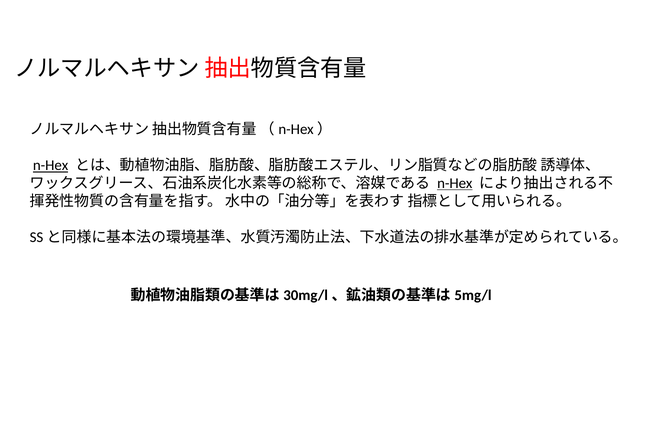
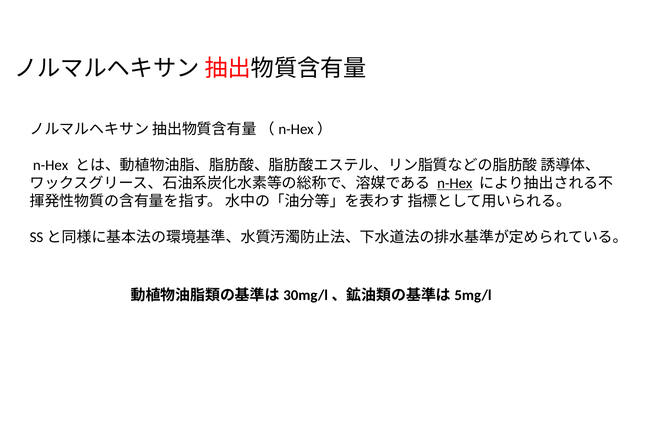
n-Hex at (51, 165) underline: present -> none
